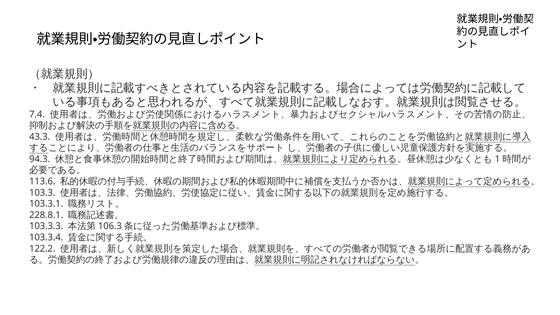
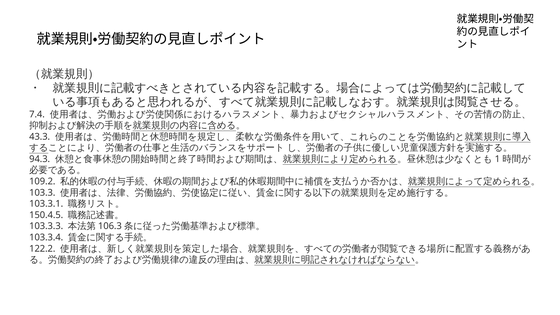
113.6: 113.6 -> 109.2
228.8.1: 228.8.1 -> 150.4.5
